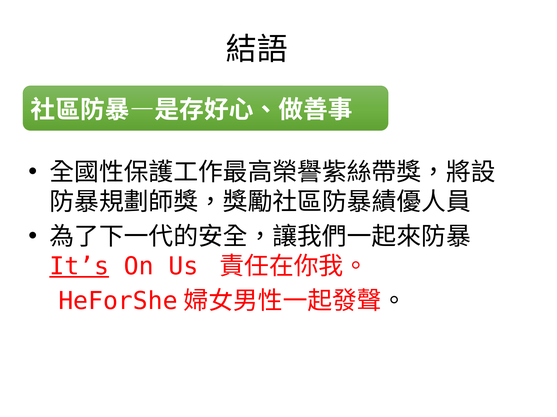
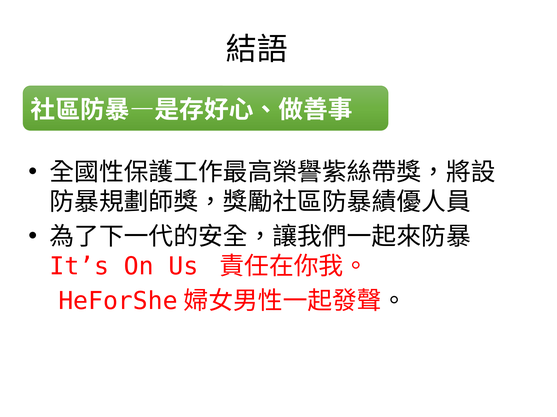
It’s underline: present -> none
